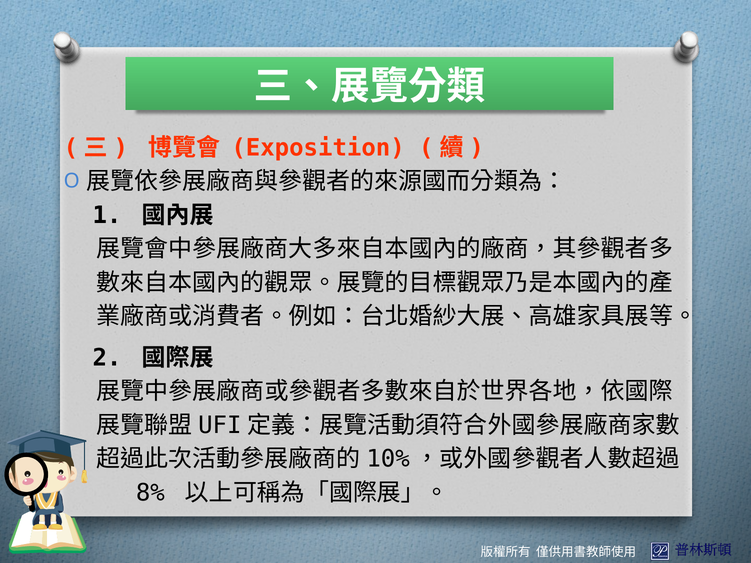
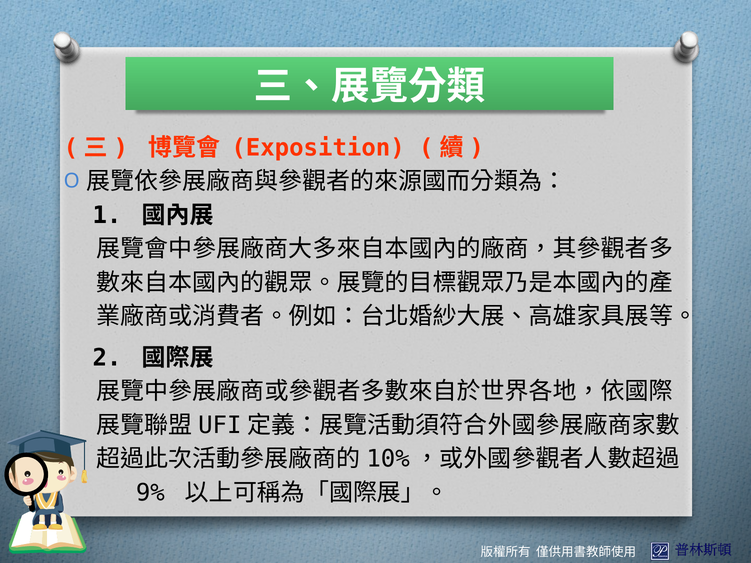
8%: 8% -> 9%
